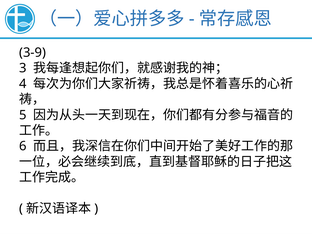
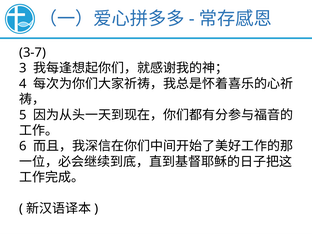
3-9: 3-9 -> 3-7
